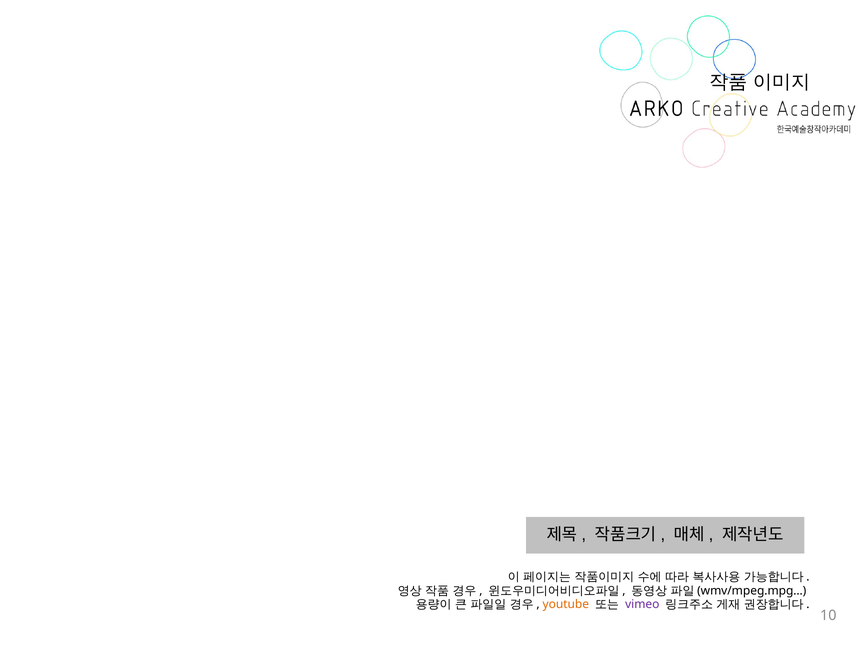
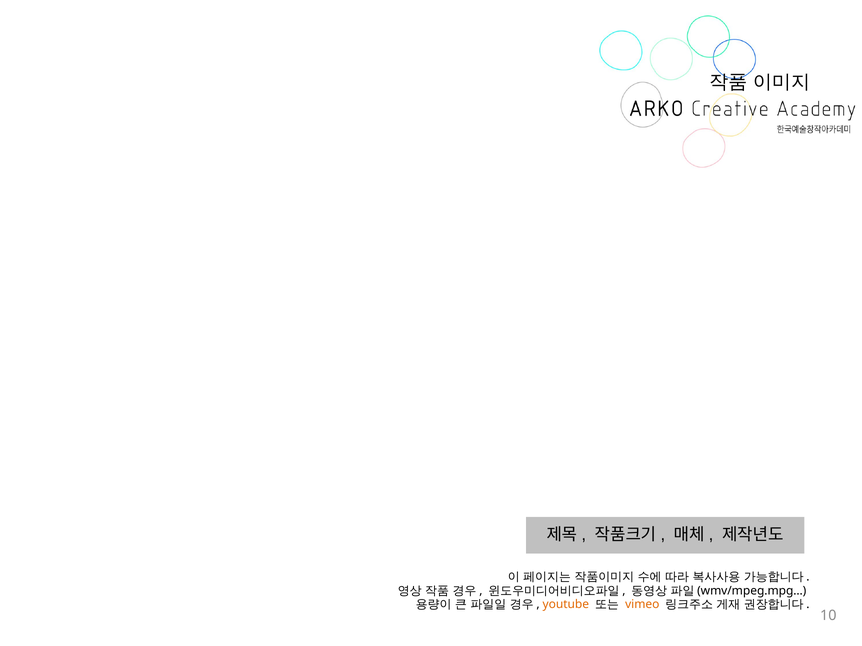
vimeo colour: purple -> orange
